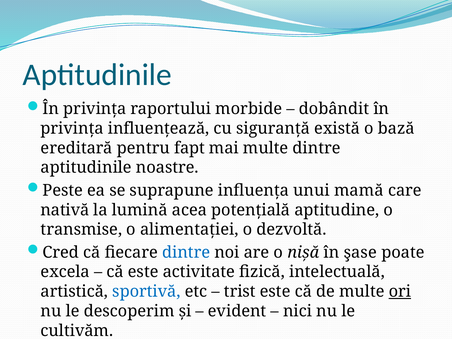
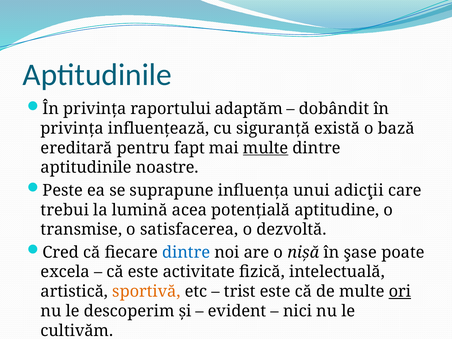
morbide: morbide -> adaptăm
multe at (266, 148) underline: none -> present
mamă: mamă -> adicţii
nativă: nativă -> trebui
alimentației: alimentației -> satisfacerea
sportivă colour: blue -> orange
